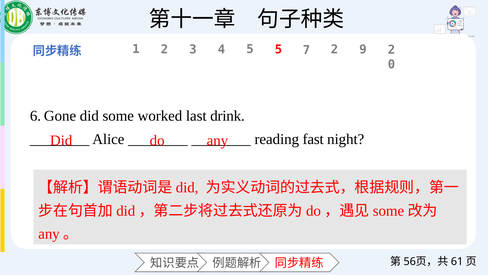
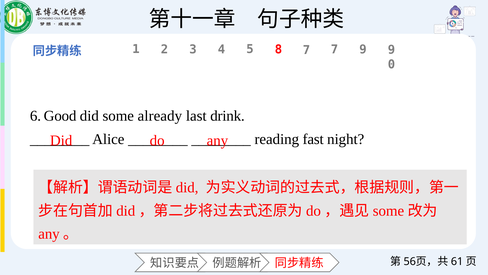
5 5: 5 -> 8
7 2: 2 -> 7
9 2: 2 -> 9
Gone: Gone -> Good
worked: worked -> already
